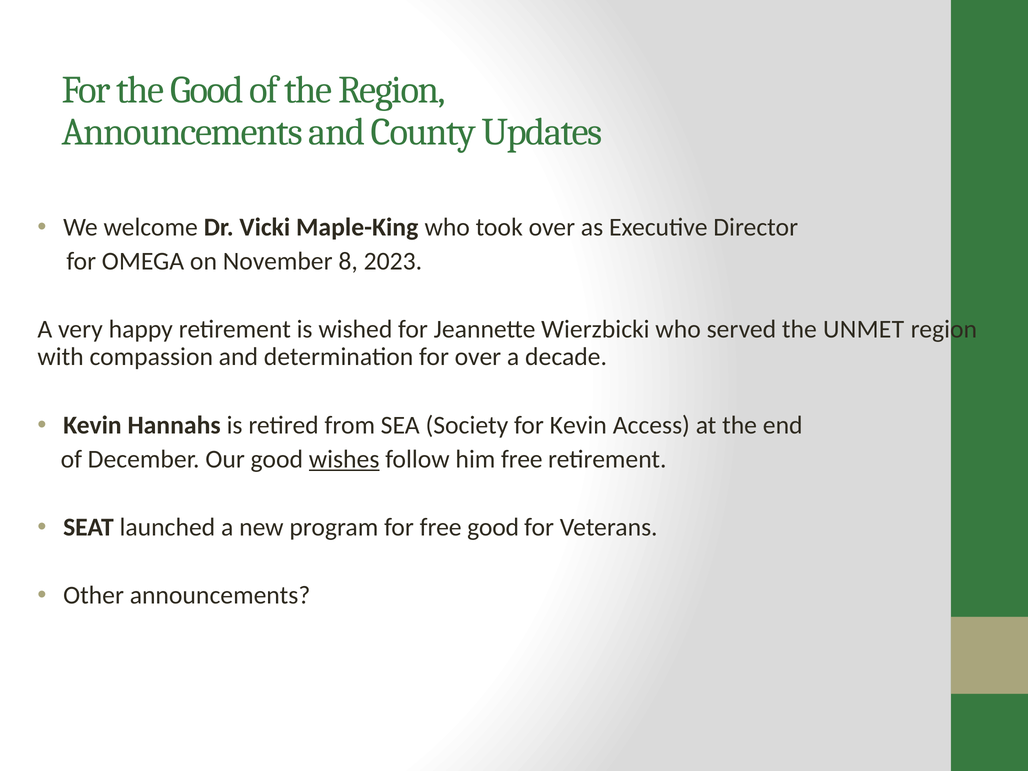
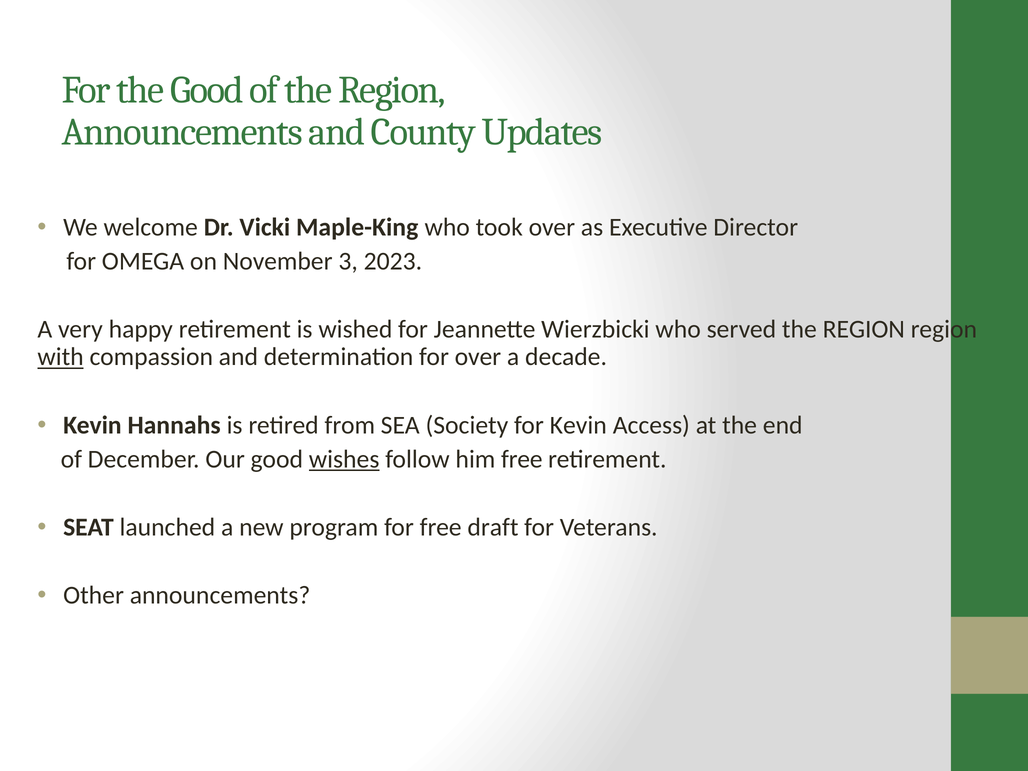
8: 8 -> 3
served the UNMET: UNMET -> REGION
with underline: none -> present
free good: good -> draft
